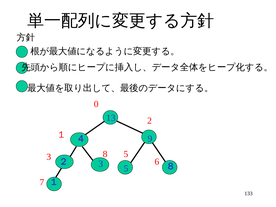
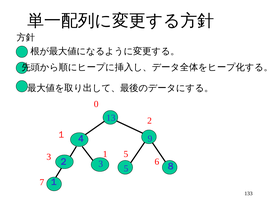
8: 8 -> 1
